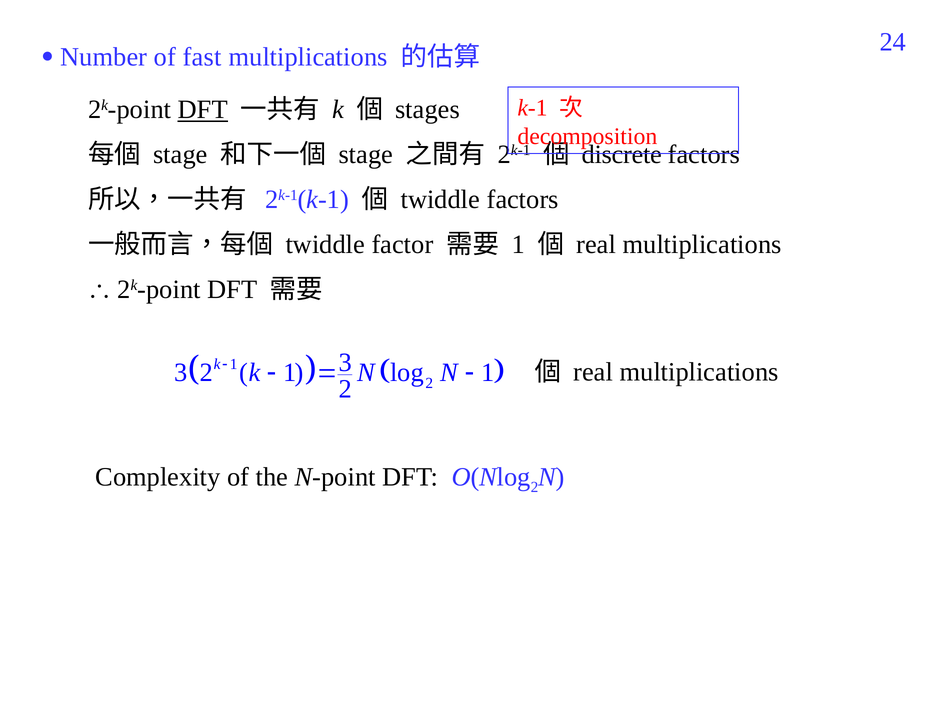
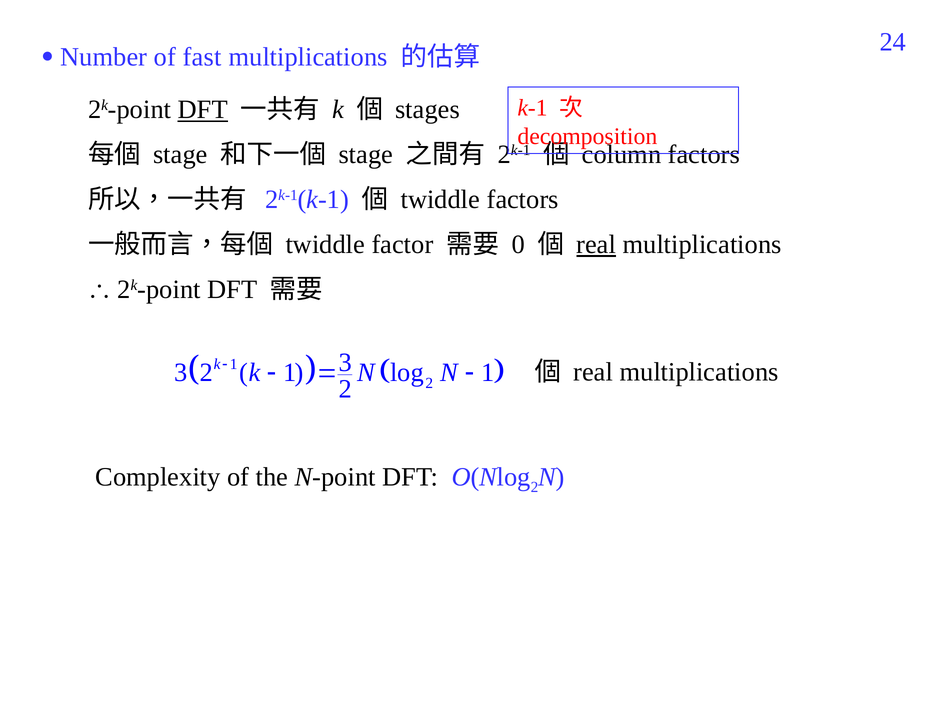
discrete: discrete -> column
1 at (518, 245): 1 -> 0
real at (596, 245) underline: none -> present
